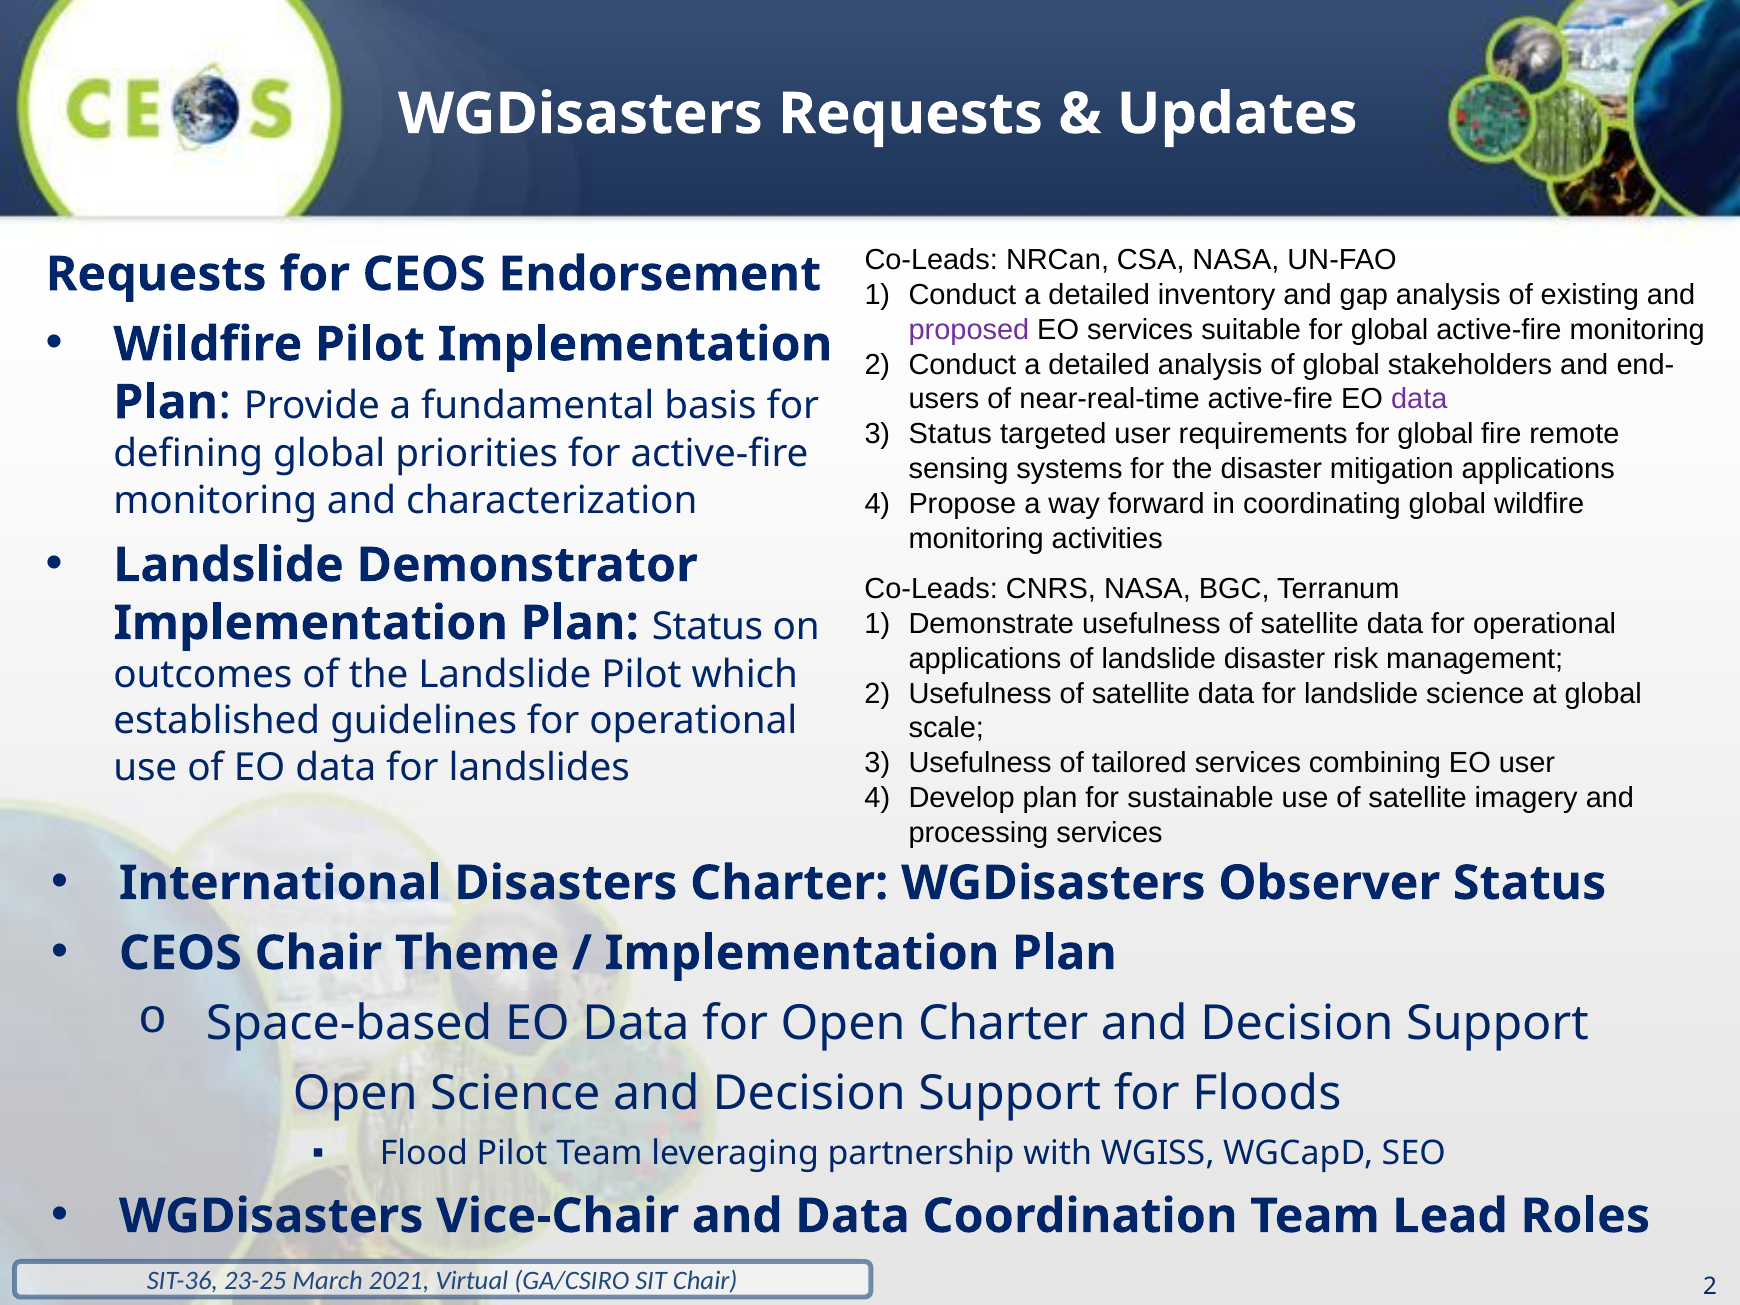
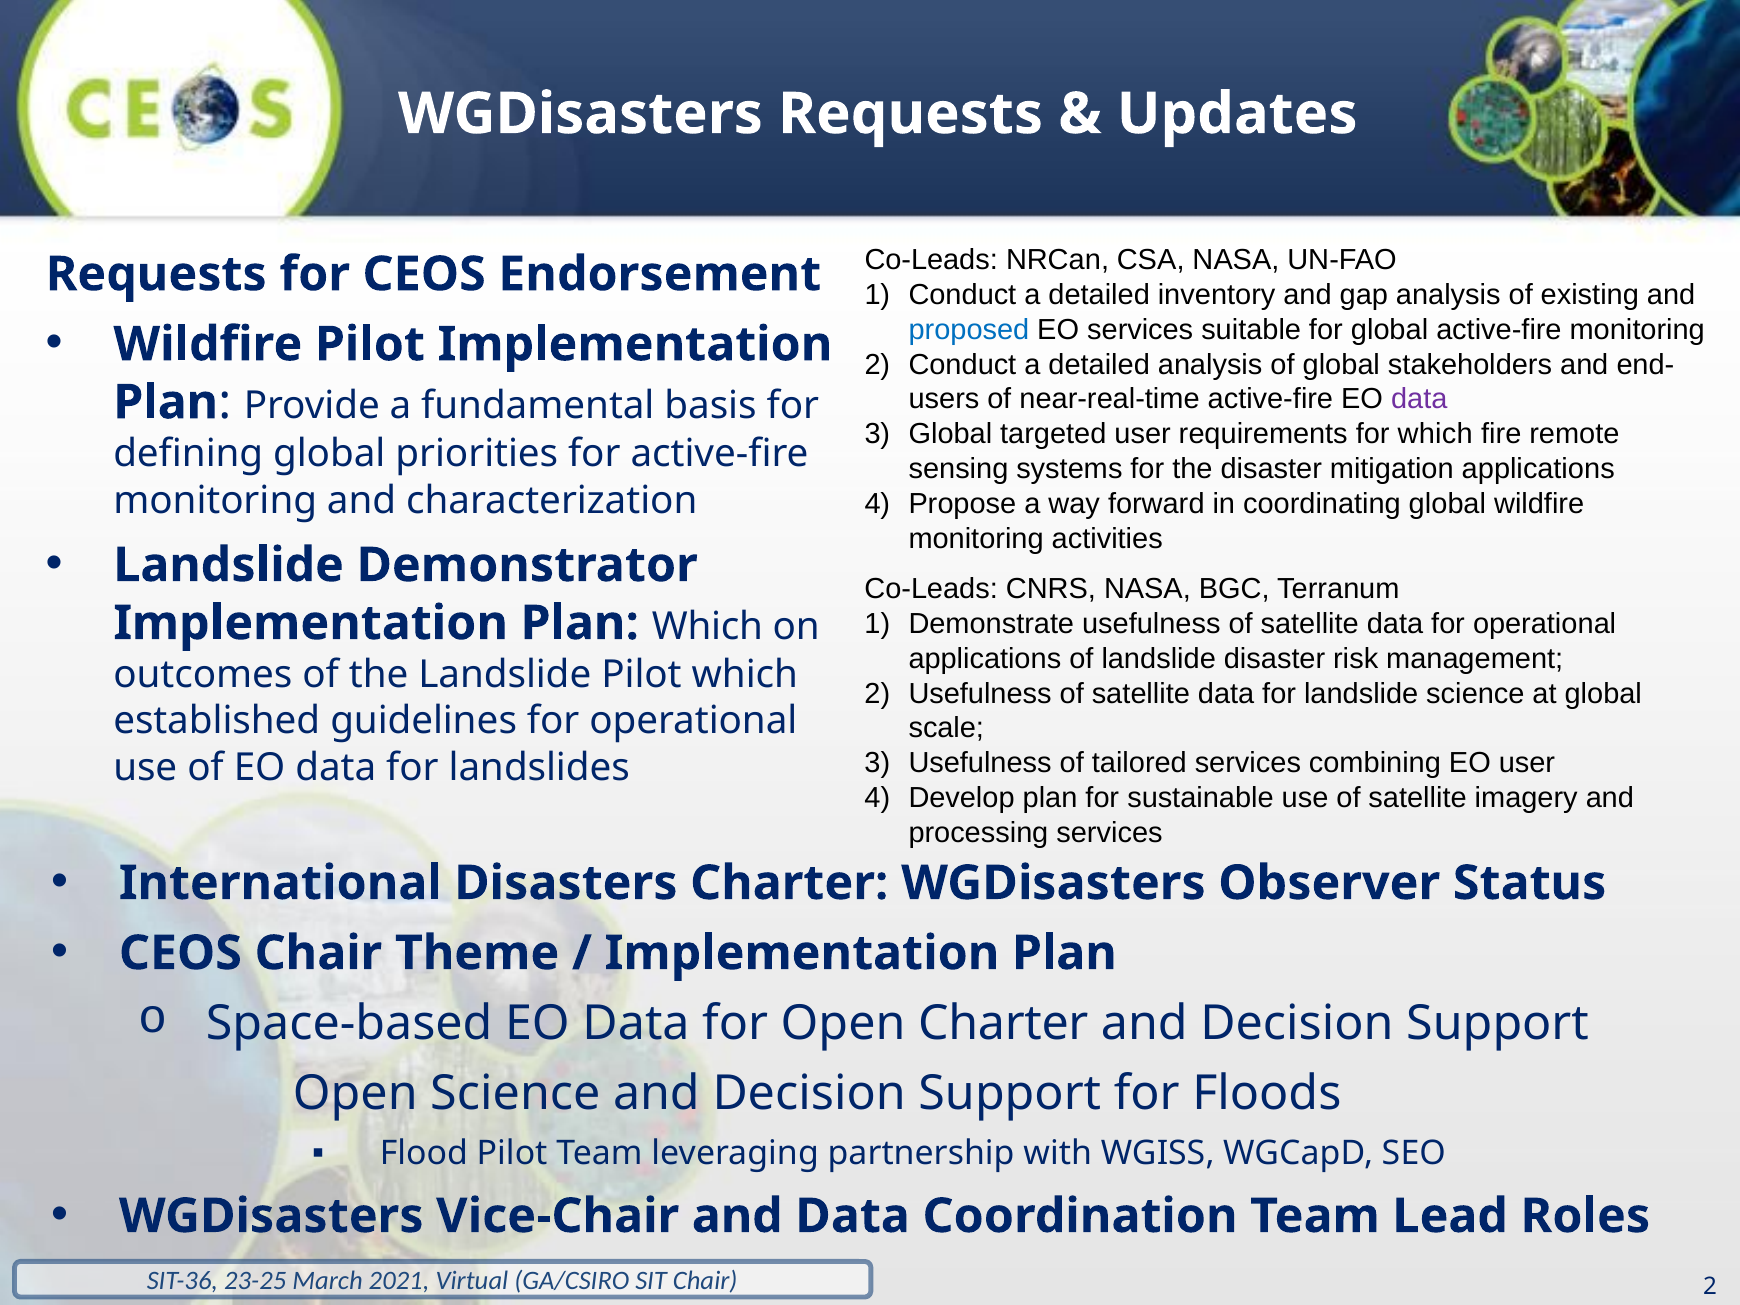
proposed colour: purple -> blue
3 Status: Status -> Global
requirements for global: global -> which
Plan Status: Status -> Which
